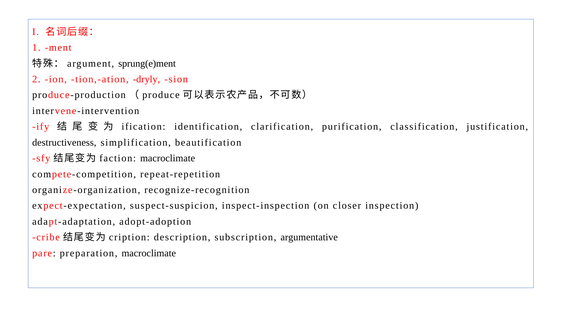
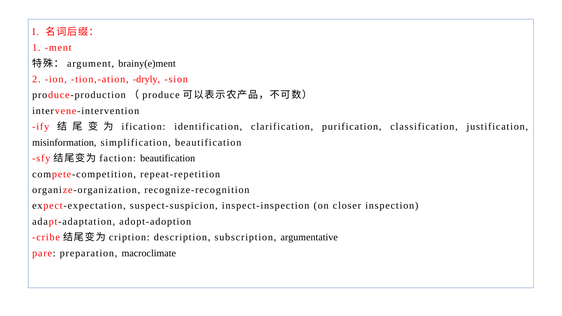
sprung(e)ment: sprung(e)ment -> brainy(e)ment
destructiveness: destructiveness -> misinformation
macroclimate at (168, 158): macroclimate -> beautification
